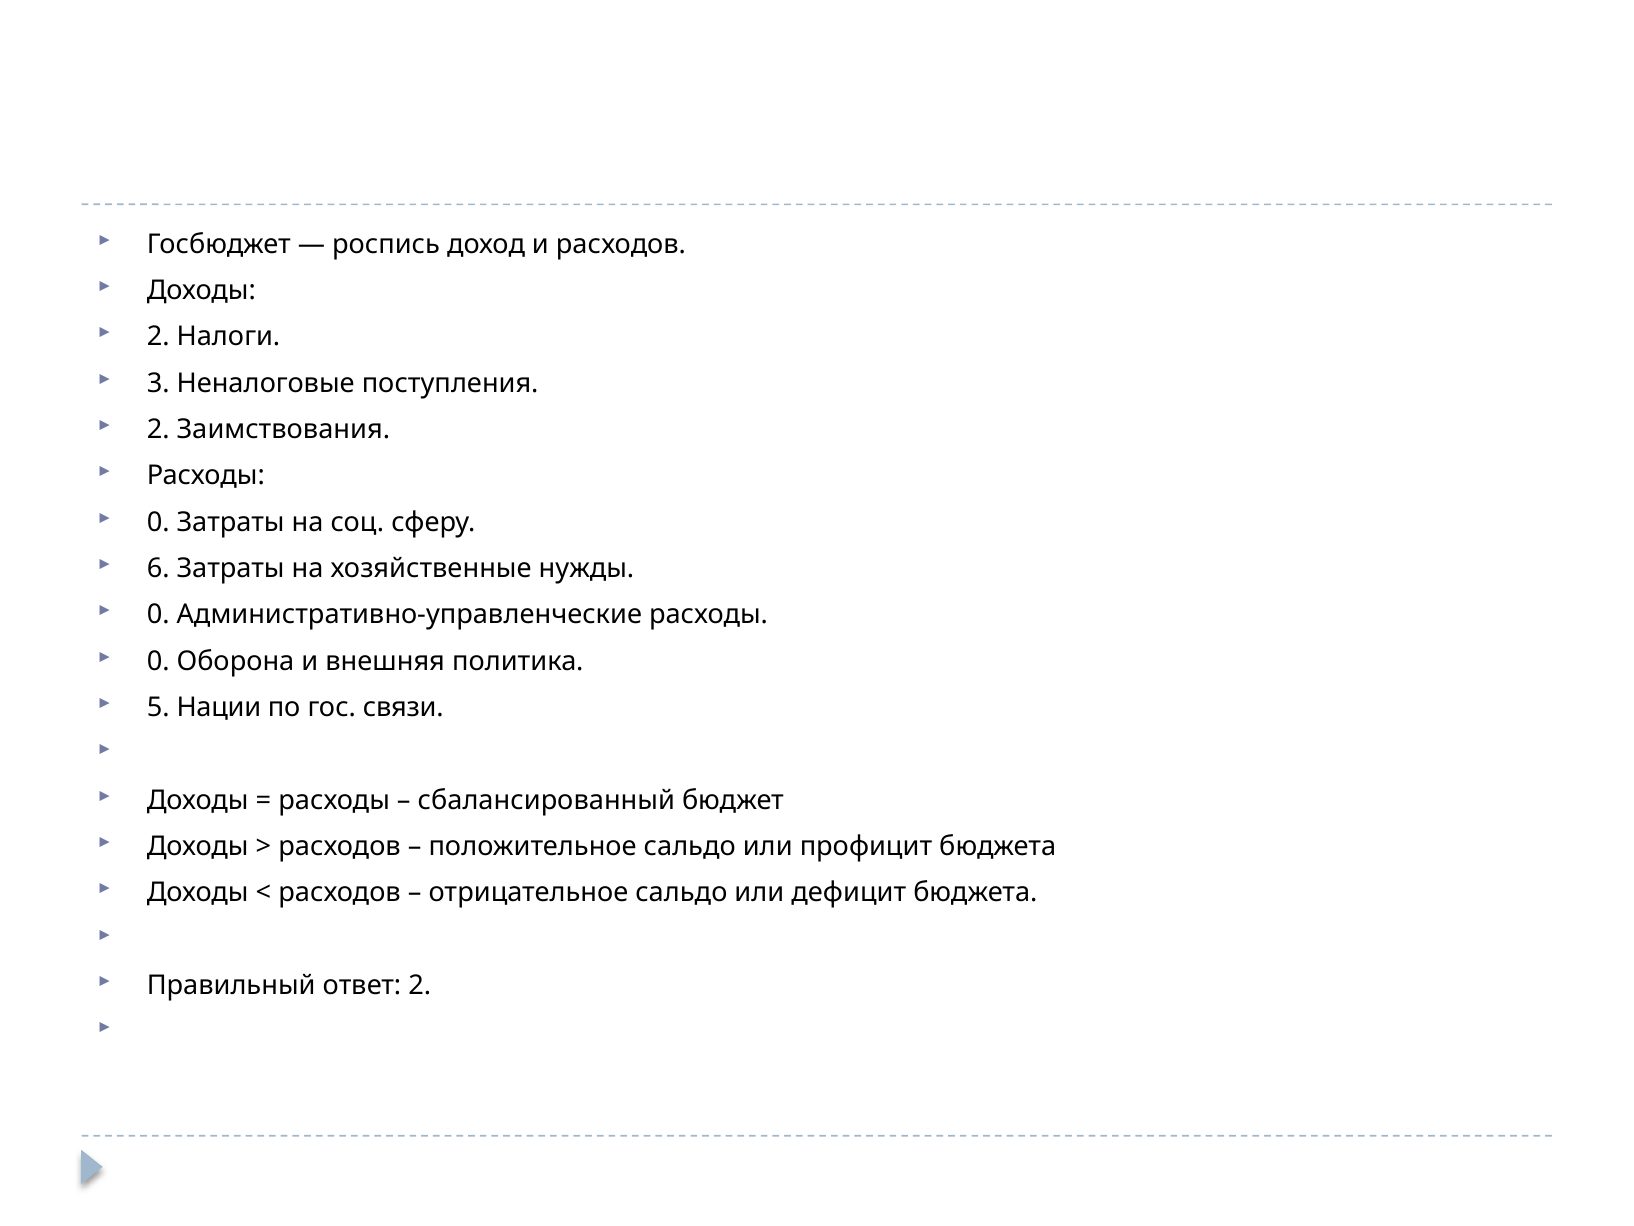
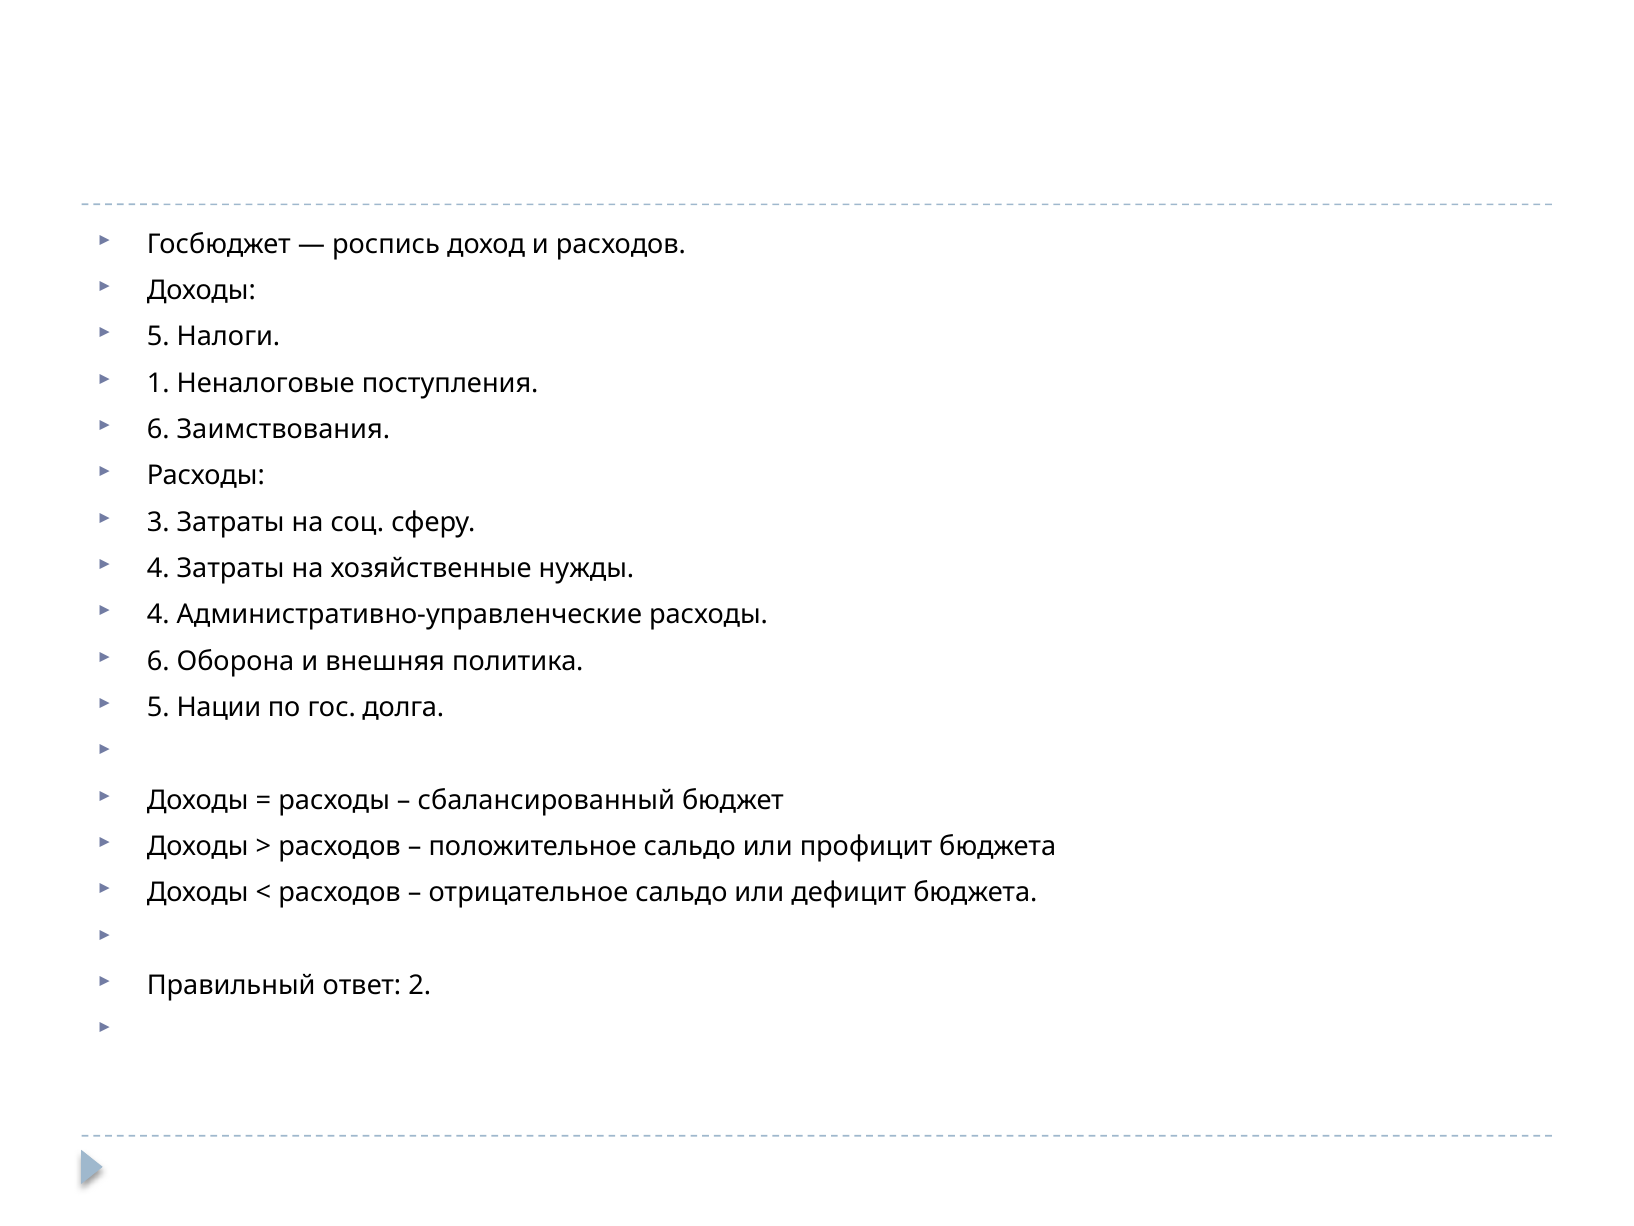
2 at (158, 337): 2 -> 5
3: 3 -> 1
2 at (158, 429): 2 -> 6
0 at (158, 522): 0 -> 3
6 at (158, 568): 6 -> 4
0 at (158, 615): 0 -> 4
0 at (158, 661): 0 -> 6
связи: связи -> долга
